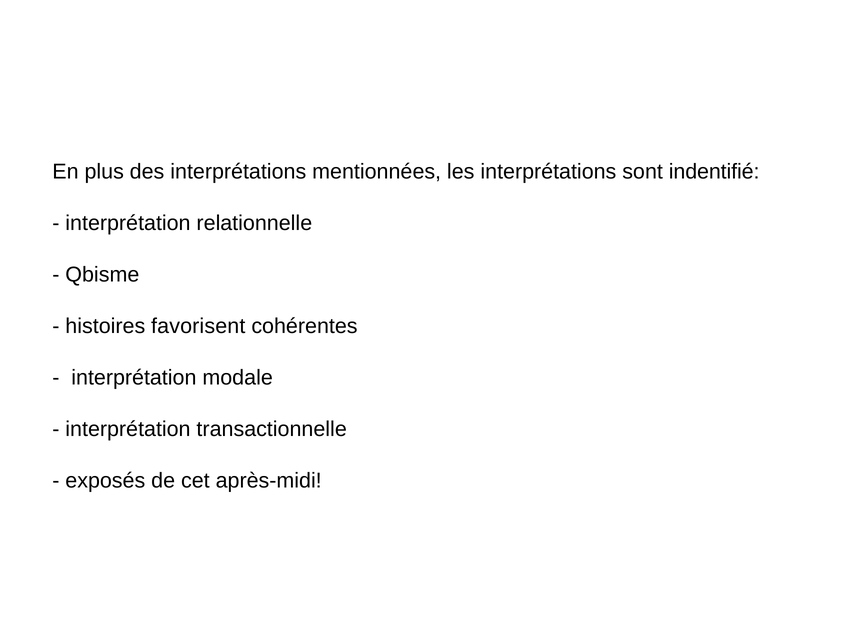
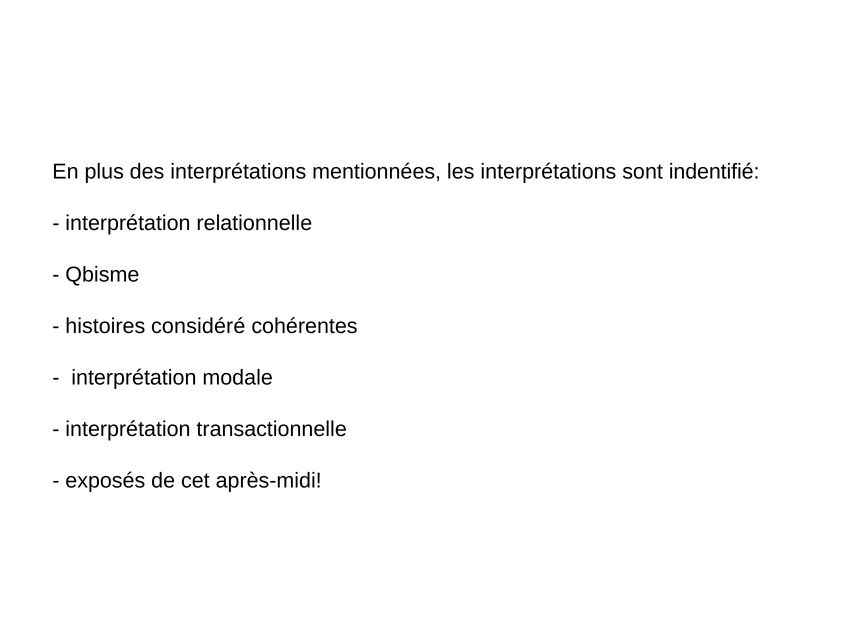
favorisent: favorisent -> considéré
